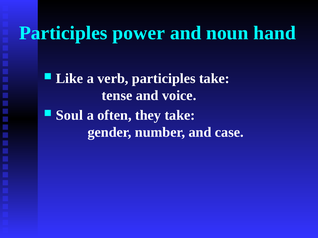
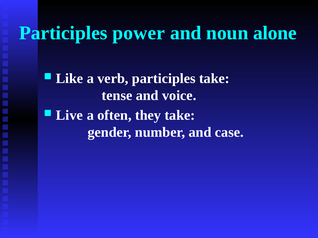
hand: hand -> alone
Soul: Soul -> Live
